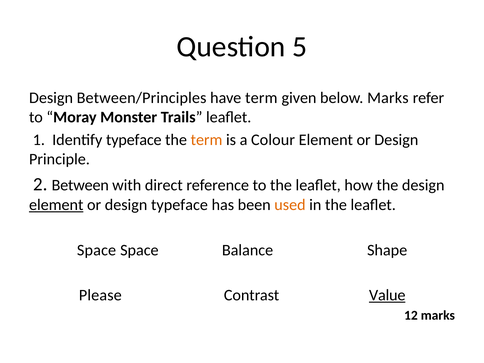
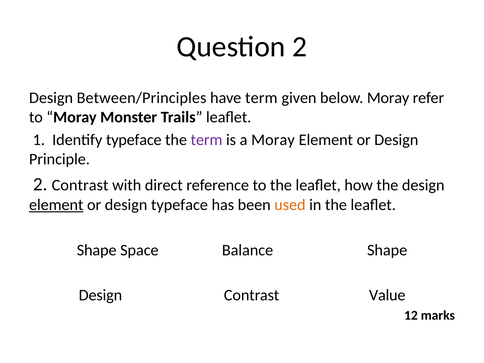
Question 5: 5 -> 2
below Marks: Marks -> Moray
term at (207, 140) colour: orange -> purple
a Colour: Colour -> Moray
2 Between: Between -> Contrast
Space at (97, 250): Space -> Shape
Please at (100, 295): Please -> Design
Value underline: present -> none
